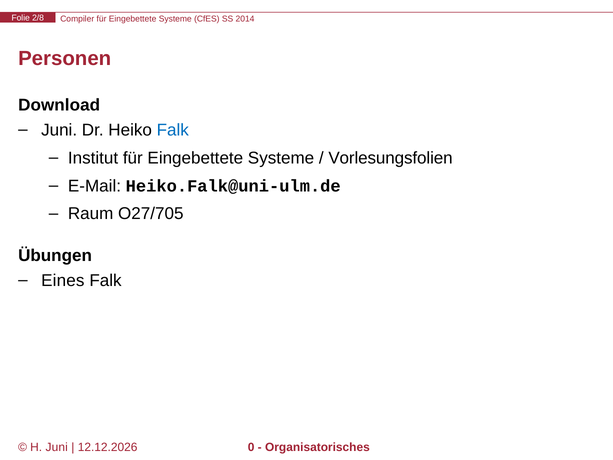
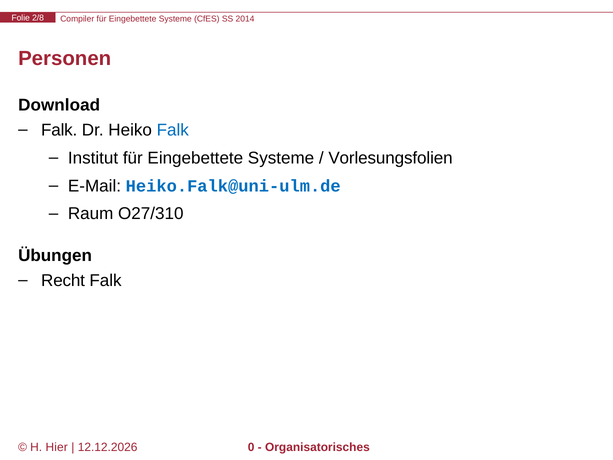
Juni at (59, 130): Juni -> Falk
Heiko.Falk@uni-ulm.de colour: black -> blue
O27/705: O27/705 -> O27/310
Eines: Eines -> Recht
H Juni: Juni -> Hier
